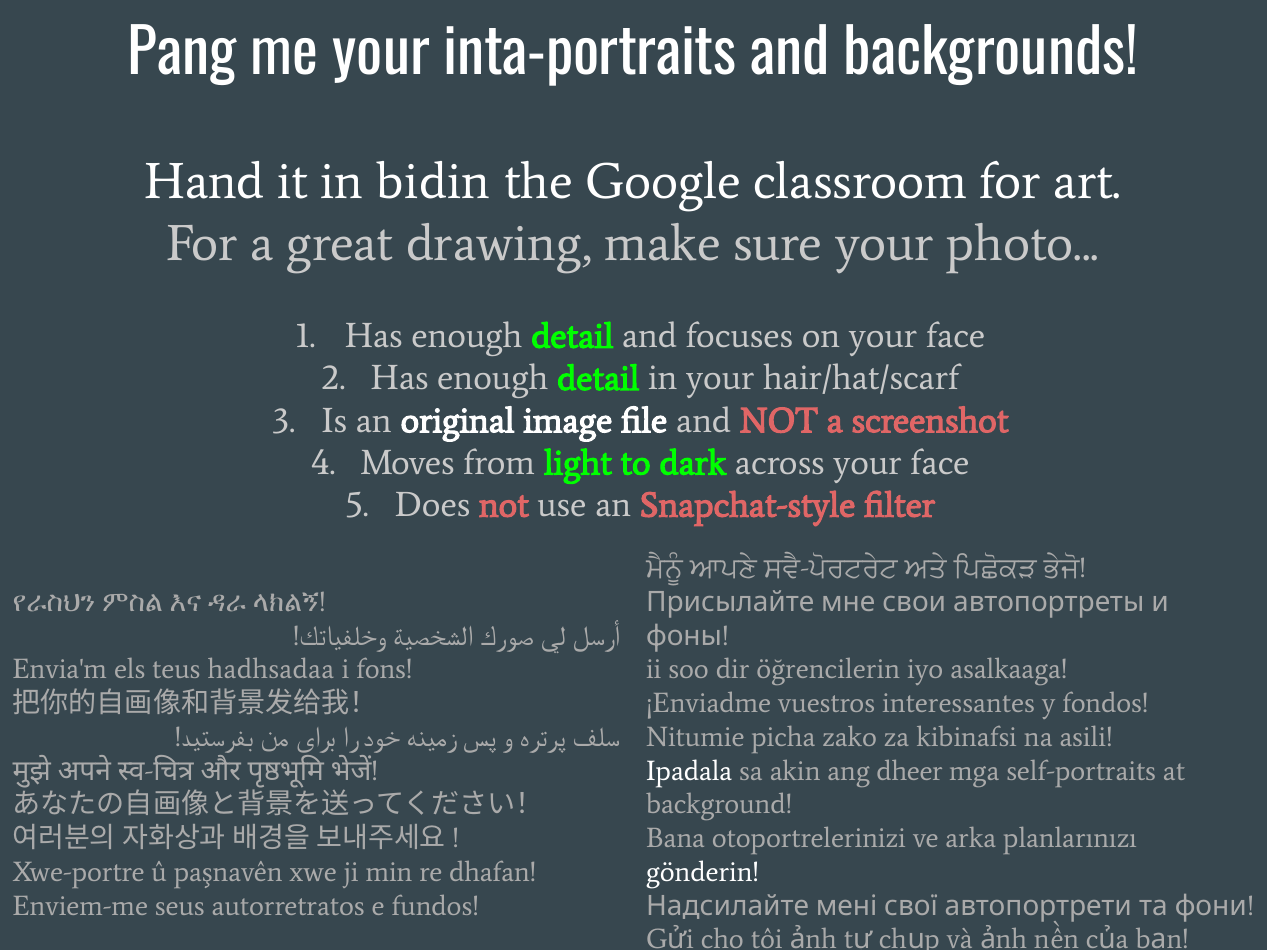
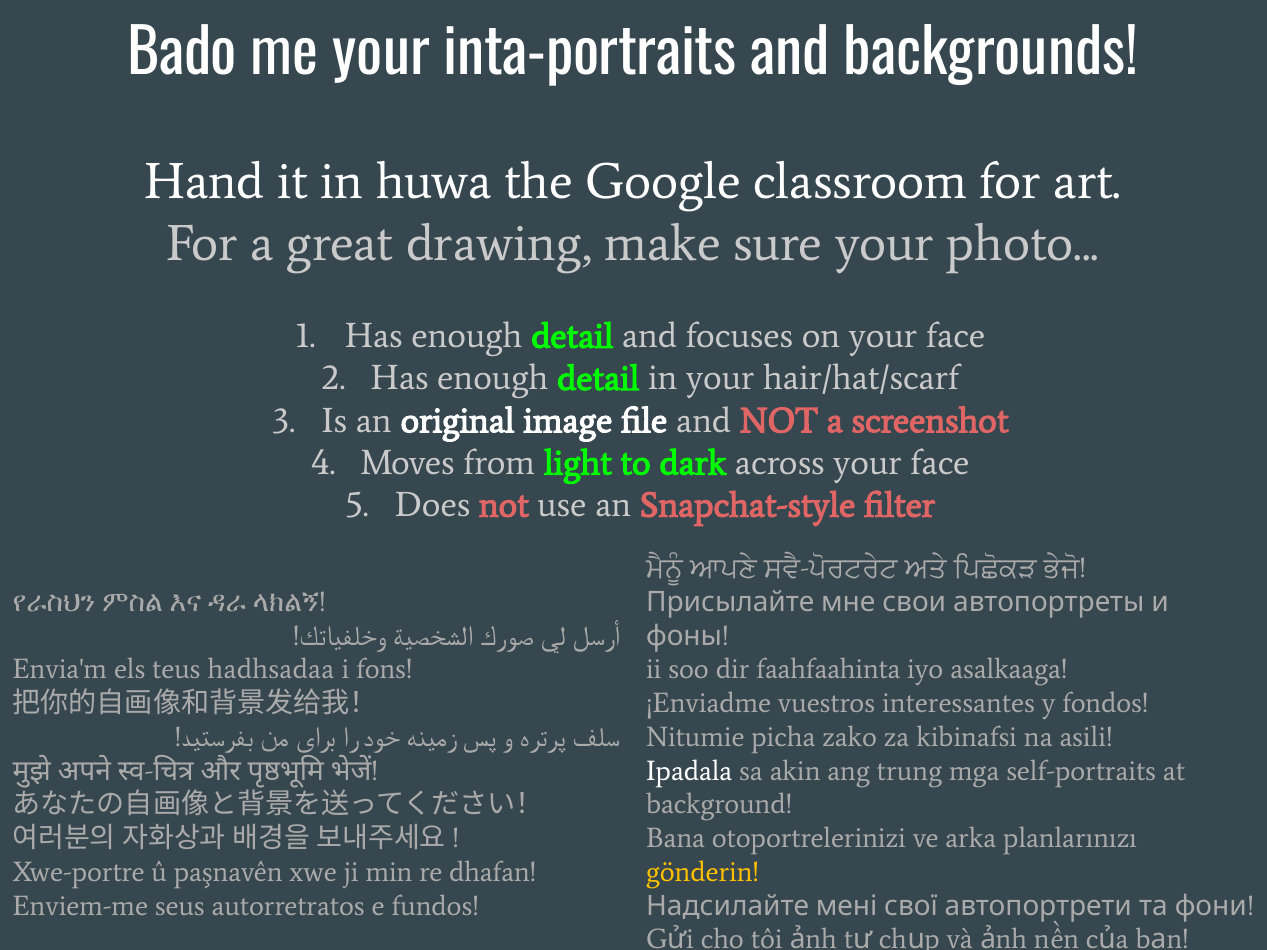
Pang: Pang -> Bado
bidin: bidin -> huwa
öğrencilerin: öğrencilerin -> faahfaahinta
dheer: dheer -> trung
gönderin colour: white -> yellow
